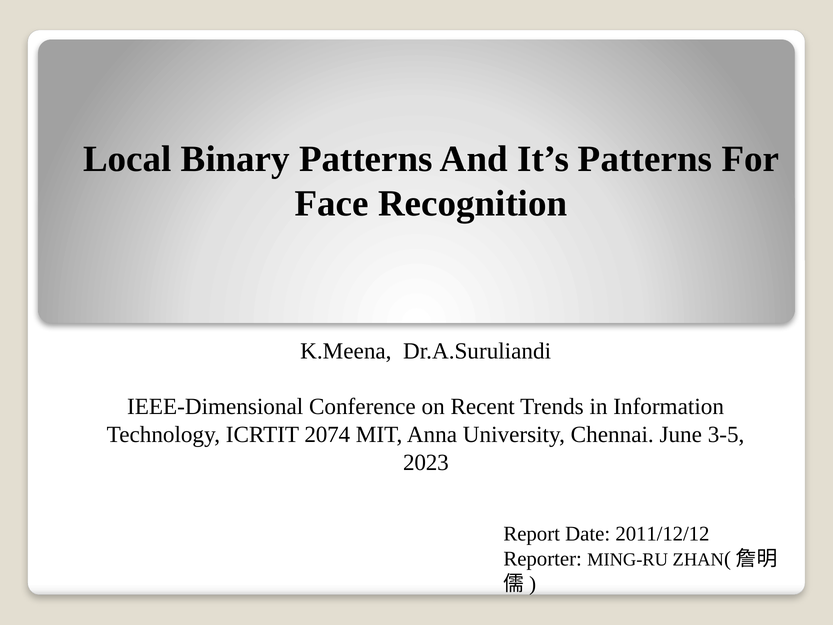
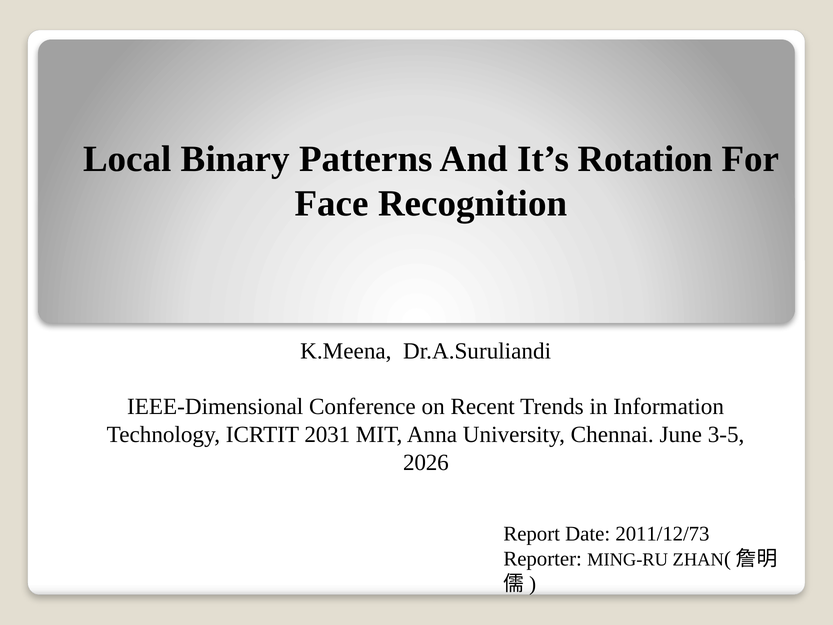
It’s Patterns: Patterns -> Rotation
2074: 2074 -> 2031
2023: 2023 -> 2026
2011/12/12: 2011/12/12 -> 2011/12/73
